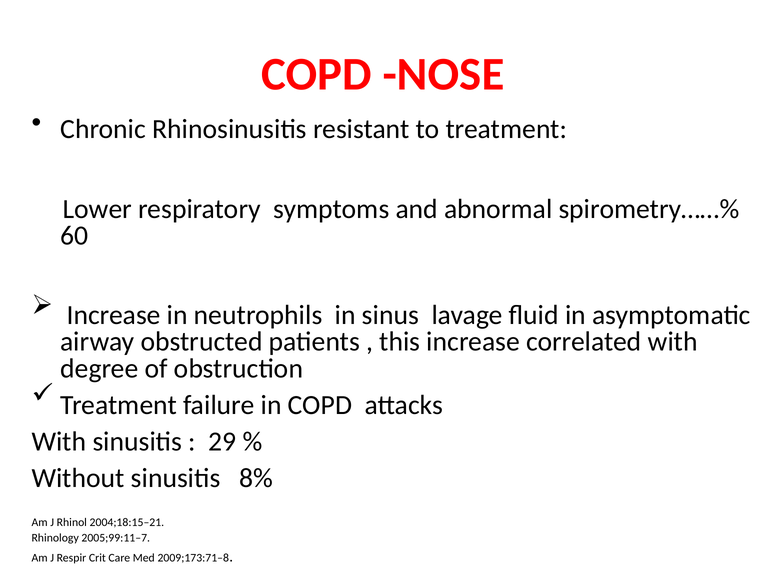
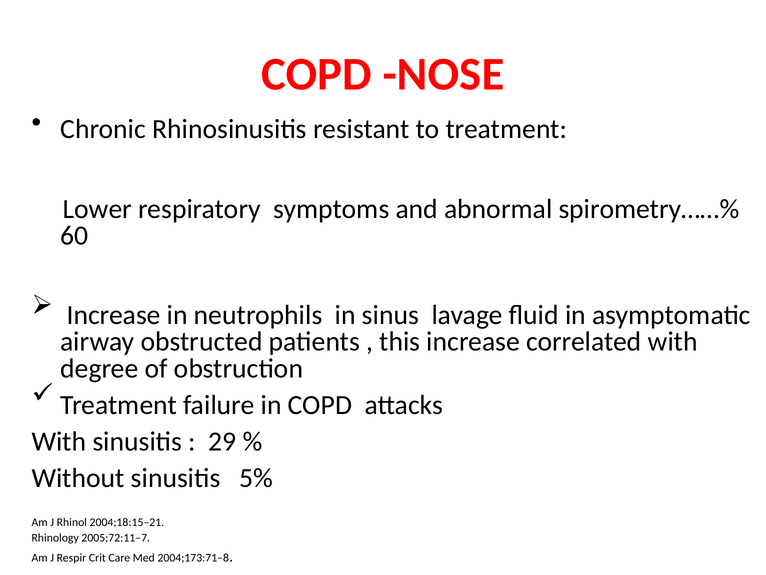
8%: 8% -> 5%
2005;99:11–7: 2005;99:11–7 -> 2005;72:11–7
2009;173:71–8: 2009;173:71–8 -> 2004;173:71–8
